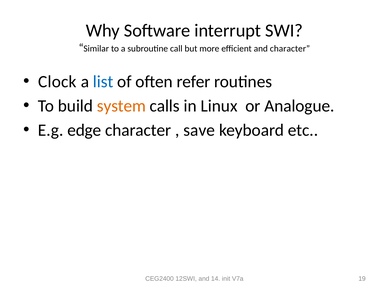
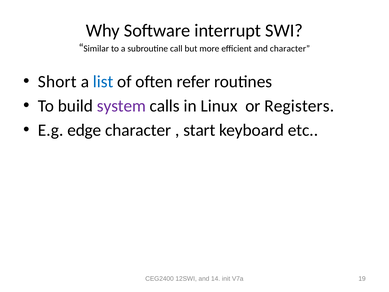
Clock: Clock -> Short
system colour: orange -> purple
Analogue: Analogue -> Registers
save: save -> start
